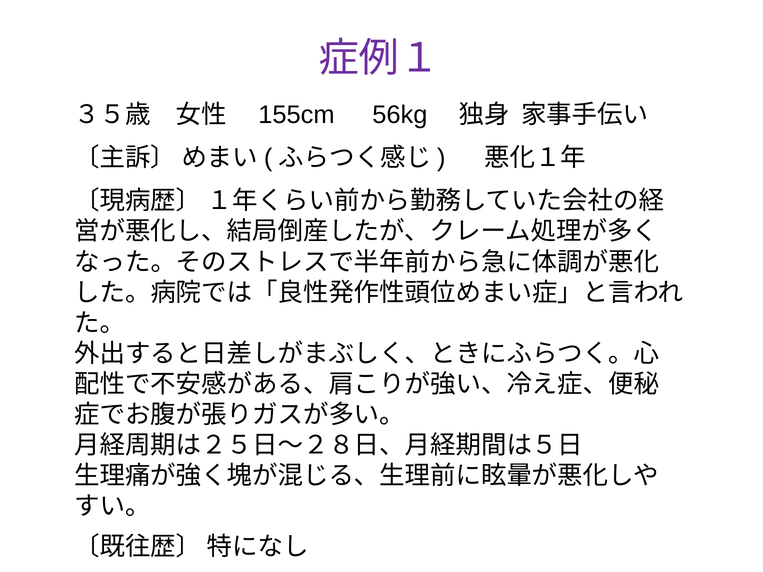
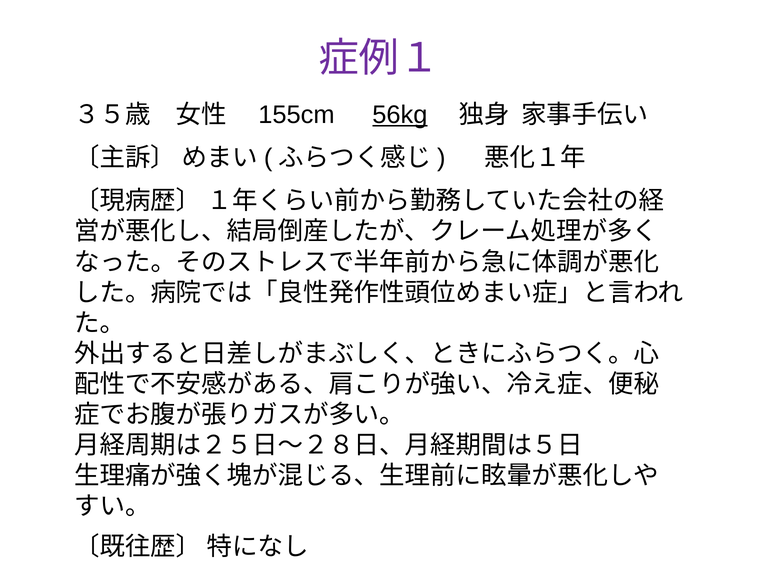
56kg underline: none -> present
